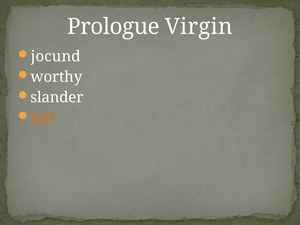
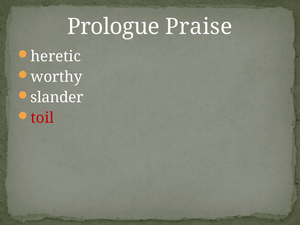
Virgin: Virgin -> Praise
jocund: jocund -> heretic
toil colour: orange -> red
